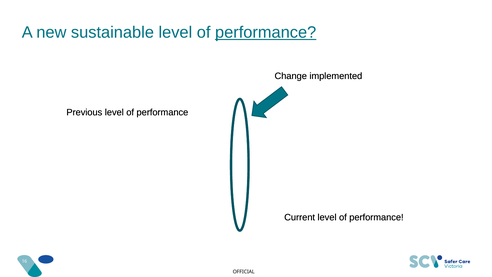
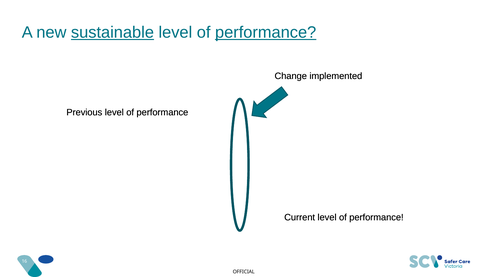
sustainable underline: none -> present
